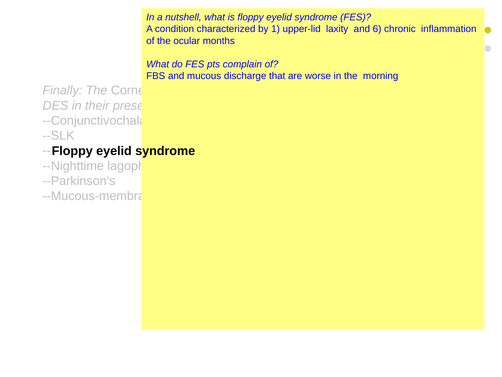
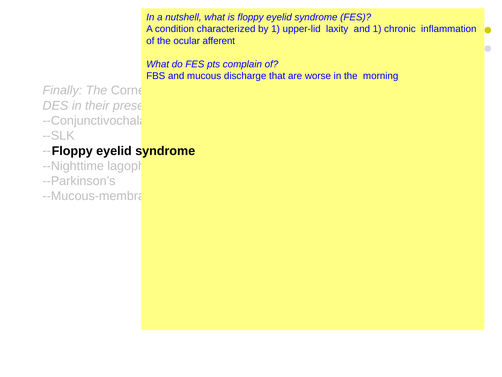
and 6: 6 -> 1
months: months -> afferent
